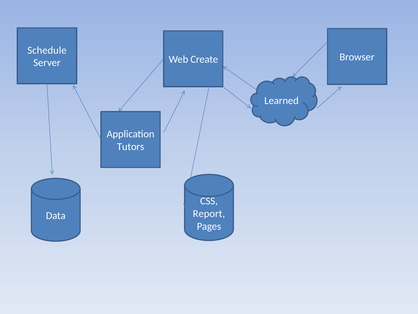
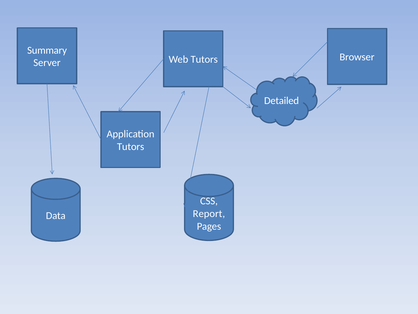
Schedule: Schedule -> Summary
Web Create: Create -> Tutors
Learned: Learned -> Detailed
